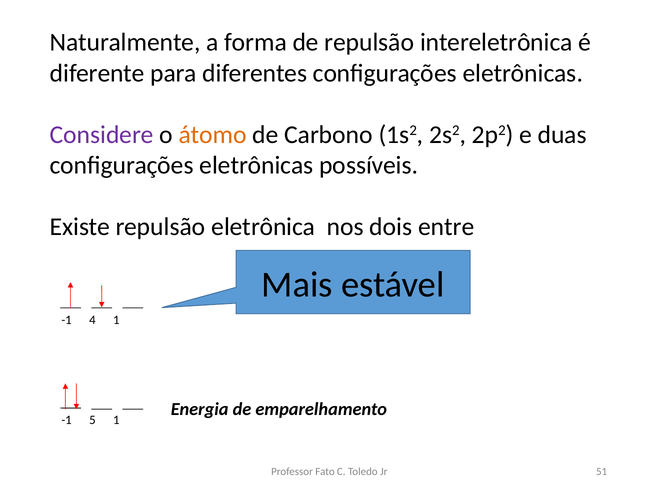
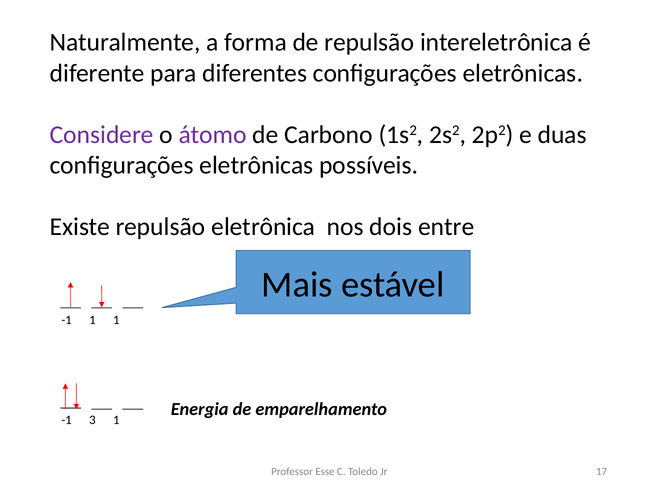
átomo colour: orange -> purple
-1 4: 4 -> 1
5: 5 -> 3
Fato: Fato -> Esse
51: 51 -> 17
